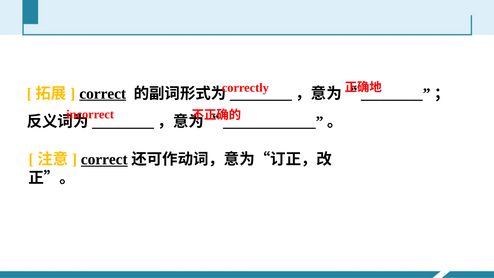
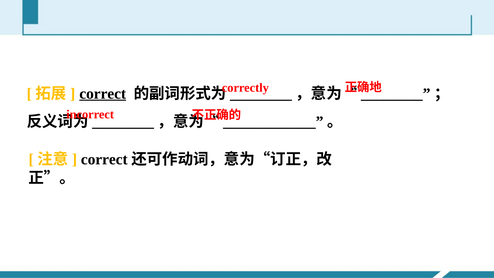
correct at (104, 159) underline: present -> none
